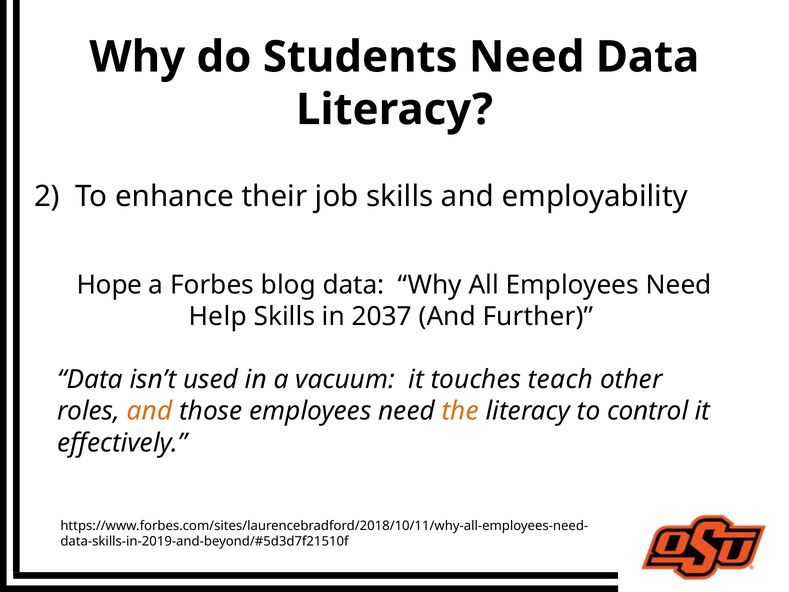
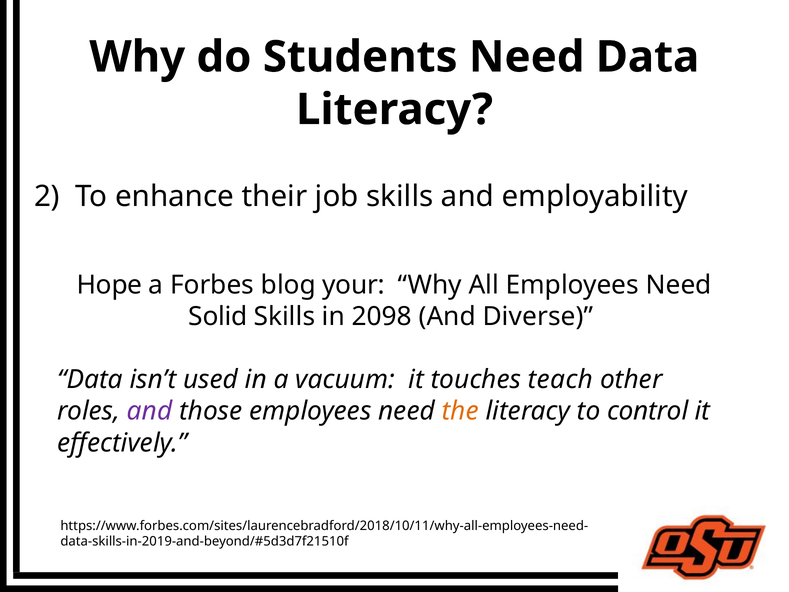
blog data: data -> your
Help: Help -> Solid
2037: 2037 -> 2098
Further: Further -> Diverse
and at (150, 411) colour: orange -> purple
